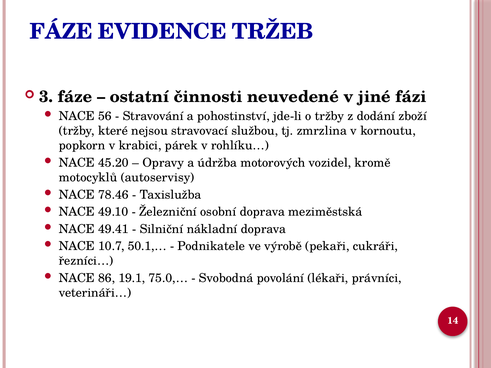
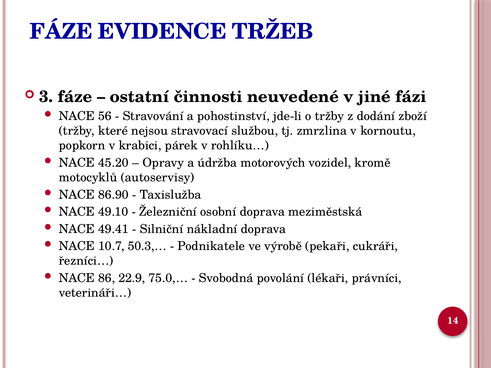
78.46: 78.46 -> 86.90
50.1,…: 50.1,… -> 50.3,…
19.1: 19.1 -> 22.9
